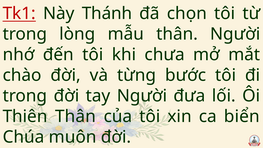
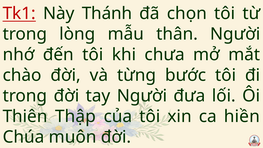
Thiên Thân: Thân -> Thập
biển: biển -> hiền
